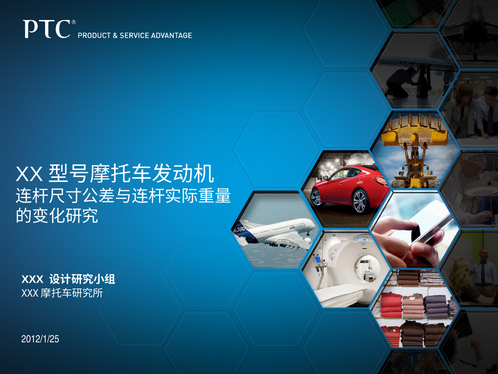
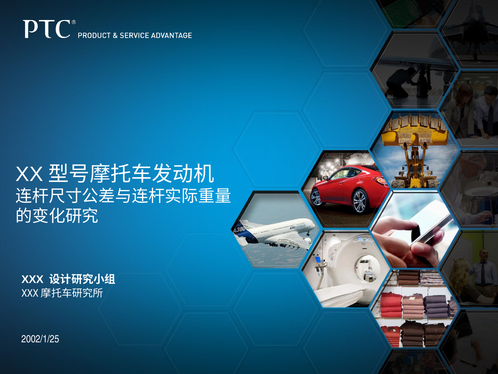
2012/1/25: 2012/1/25 -> 2002/1/25
